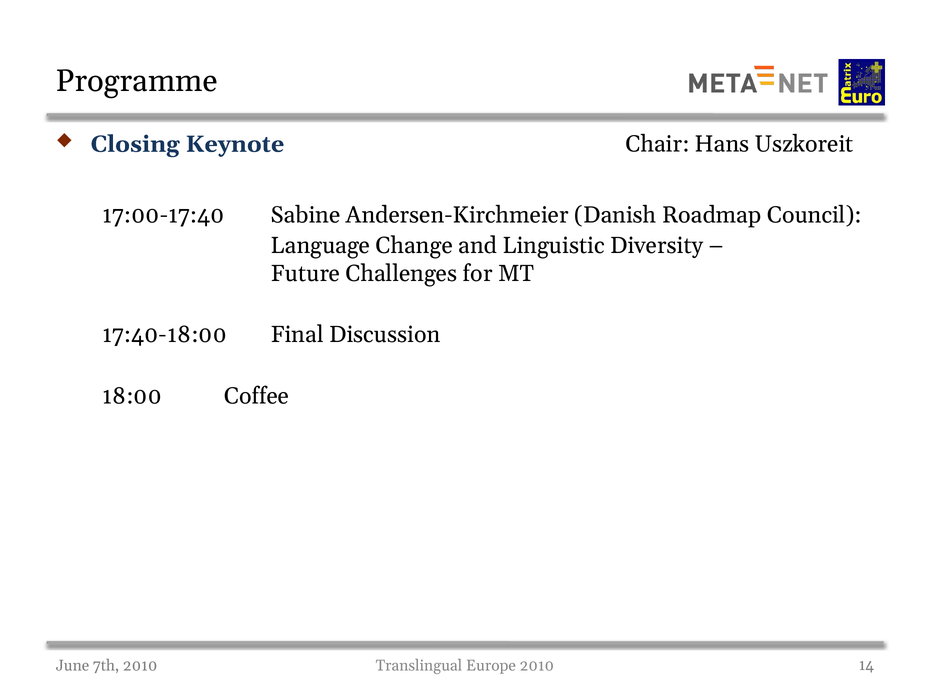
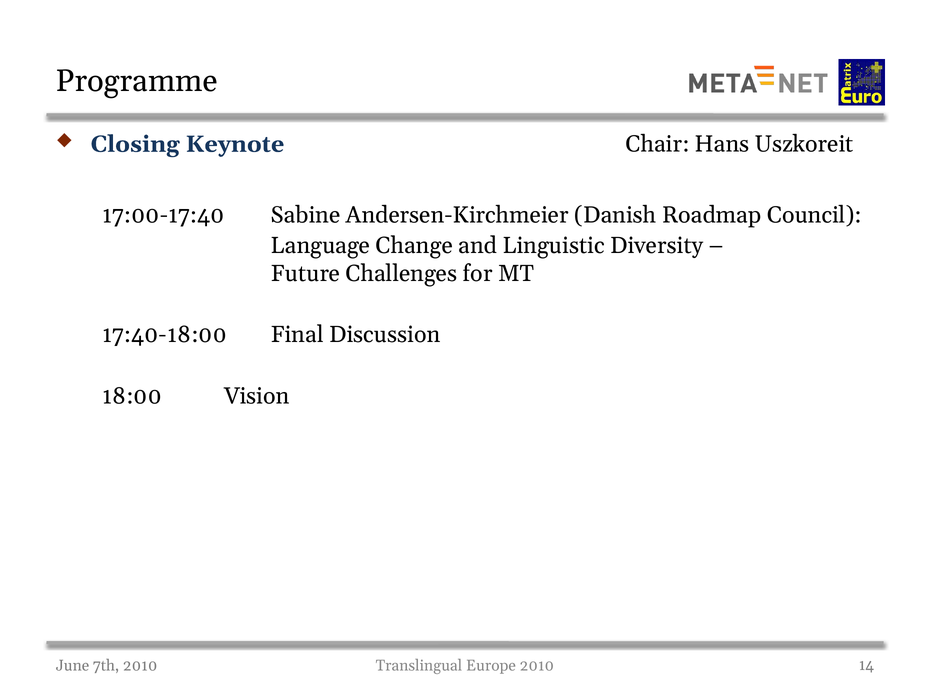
Coffee: Coffee -> Vision
